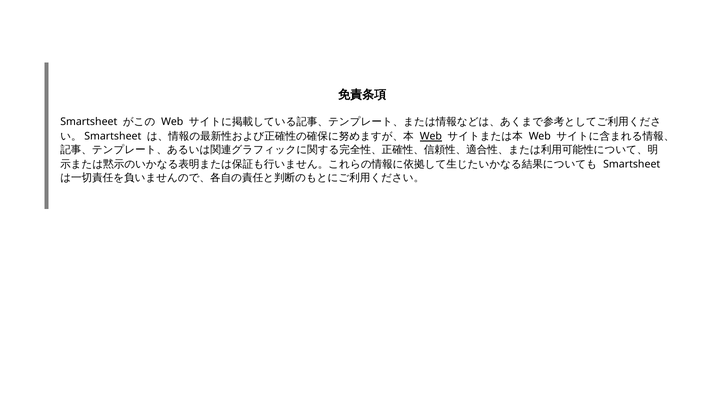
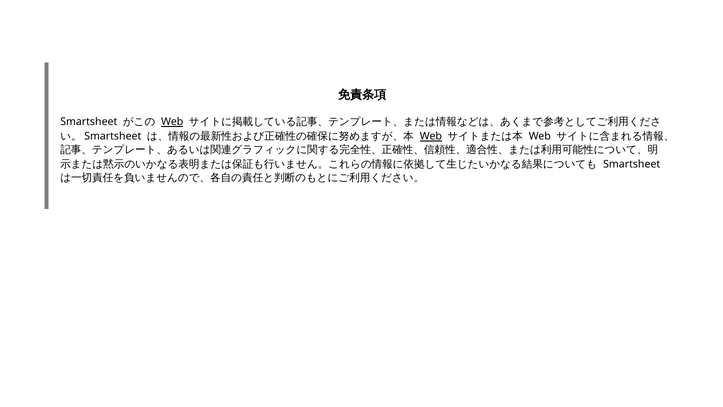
Web at (172, 122) underline: none -> present
